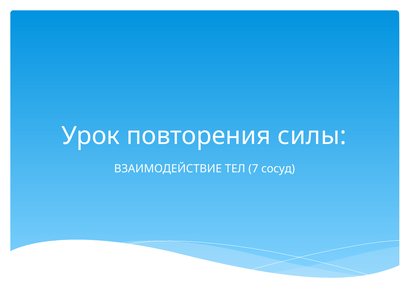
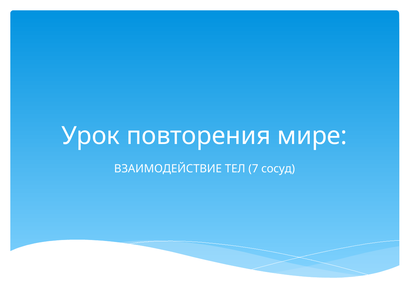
силы: силы -> мире
